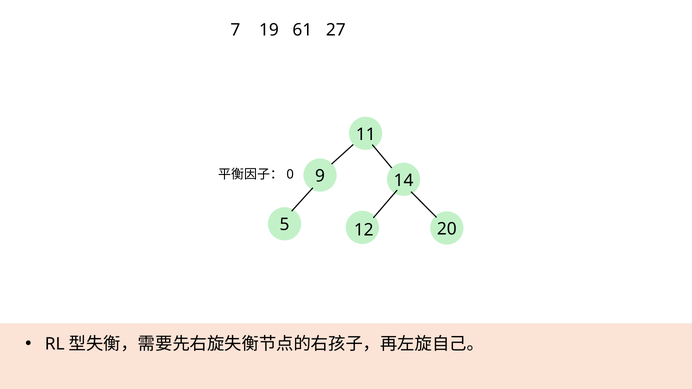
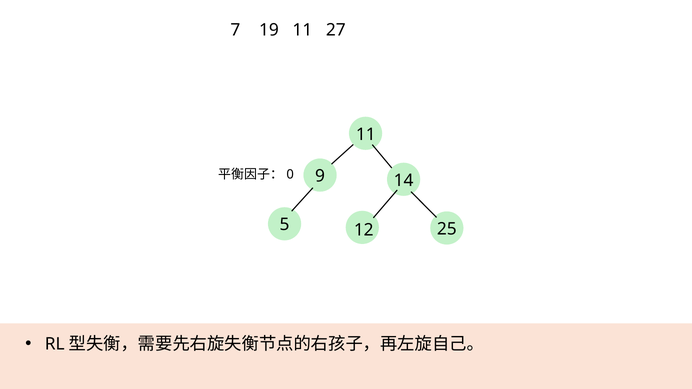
19 61: 61 -> 11
20: 20 -> 25
